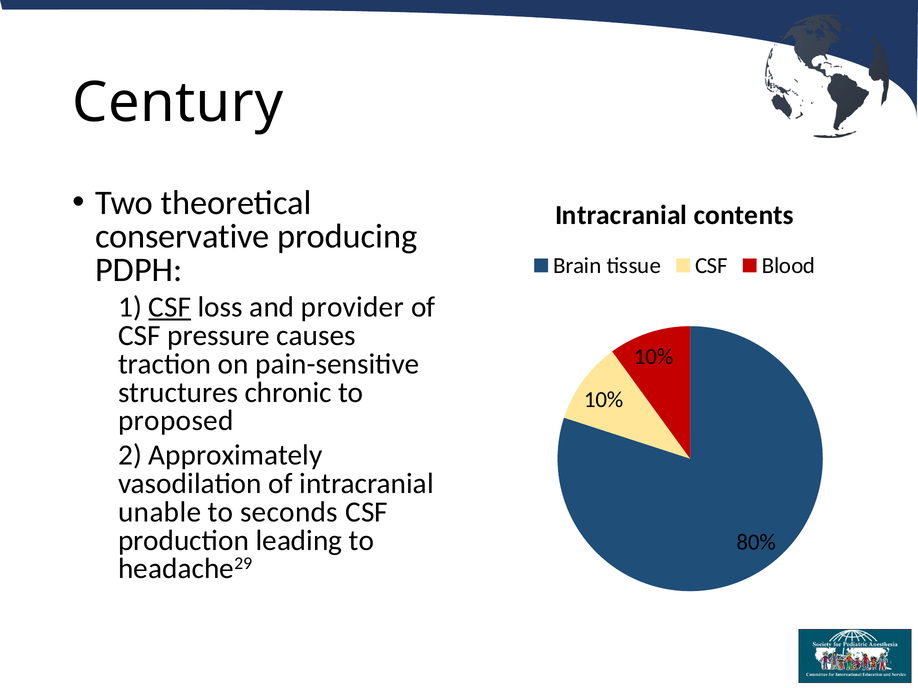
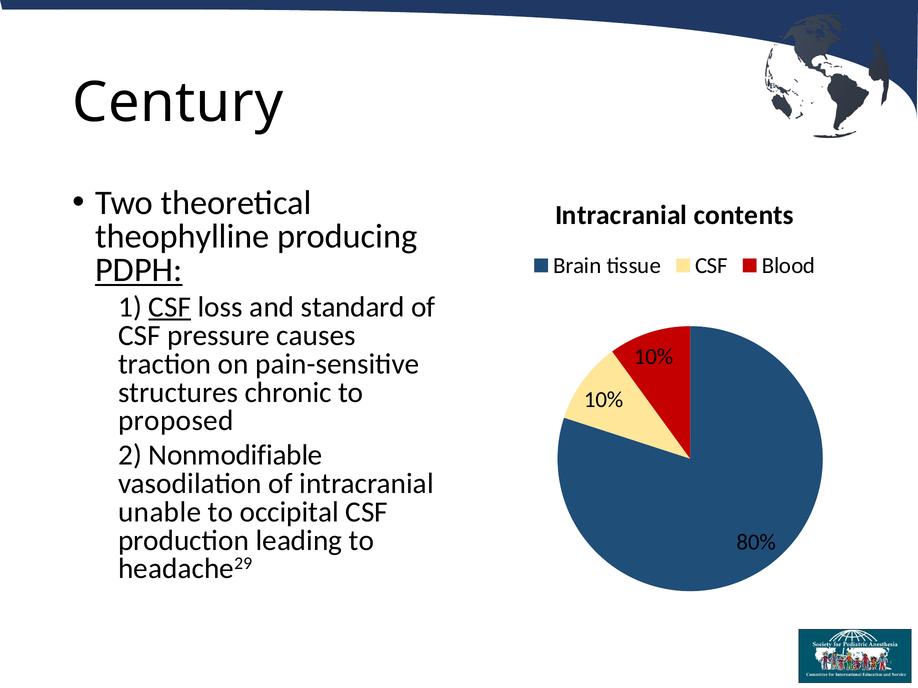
conservative: conservative -> theophylline
PDPH underline: none -> present
provider: provider -> standard
Approximately: Approximately -> Nonmodifiable
seconds: seconds -> occipital
